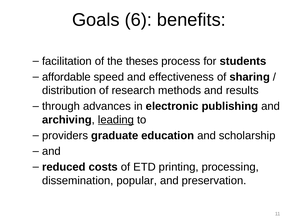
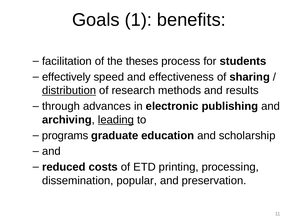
6: 6 -> 1
affordable: affordable -> effectively
distribution underline: none -> present
providers: providers -> programs
